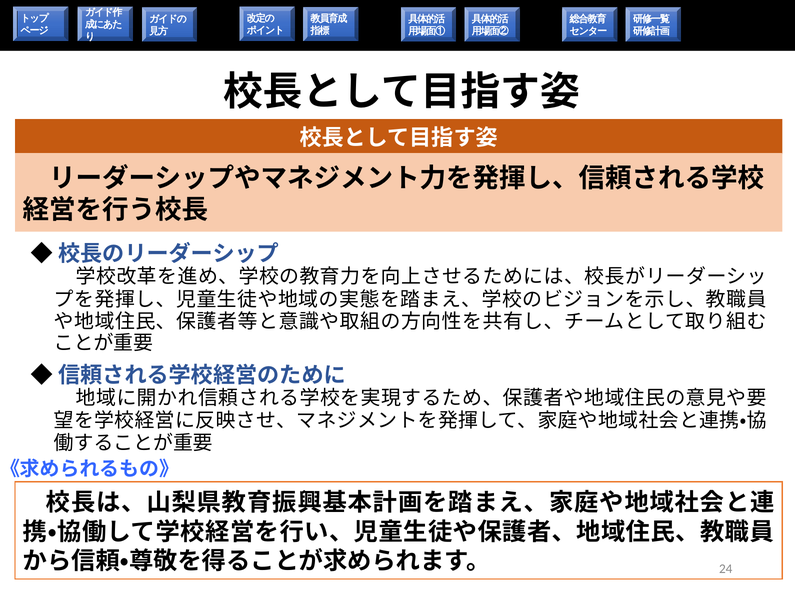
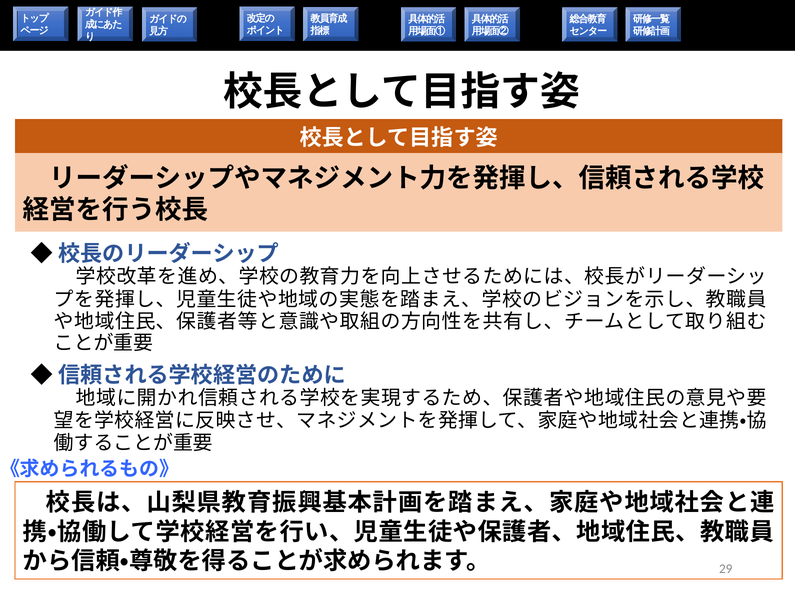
24: 24 -> 29
